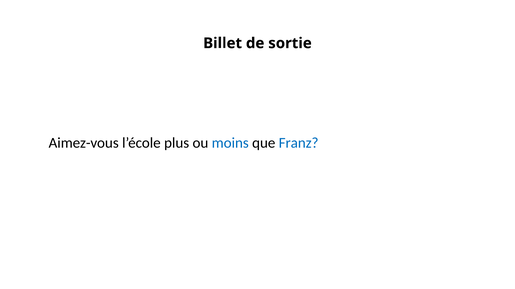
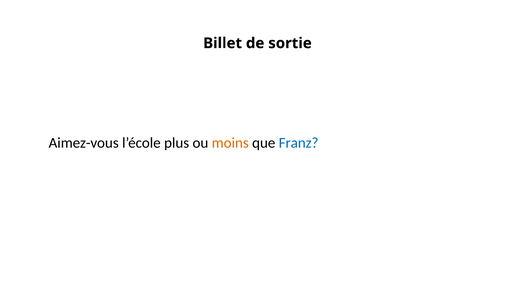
moins colour: blue -> orange
